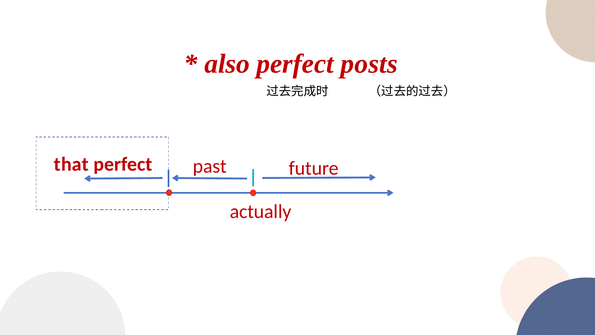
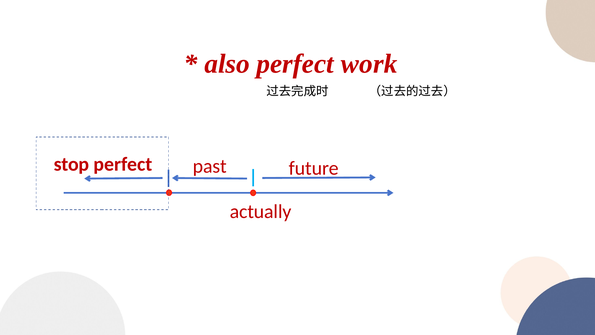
posts: posts -> work
that: that -> stop
